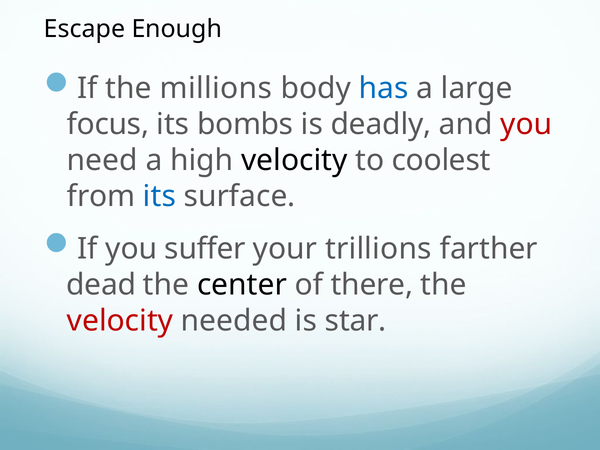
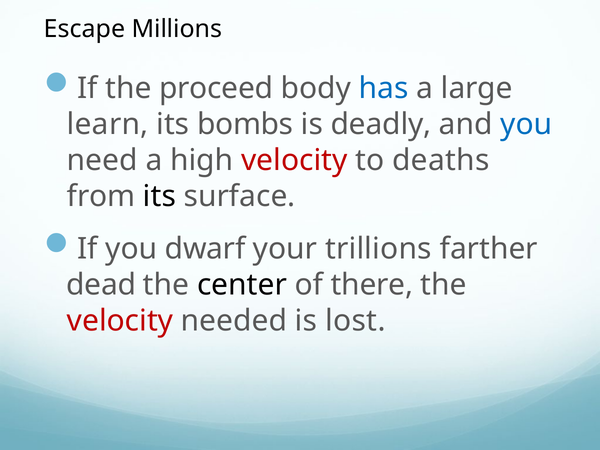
Enough: Enough -> Millions
millions: millions -> proceed
focus: focus -> learn
you at (526, 124) colour: red -> blue
velocity at (294, 160) colour: black -> red
coolest: coolest -> deaths
its at (159, 196) colour: blue -> black
suffer: suffer -> dwarf
star: star -> lost
